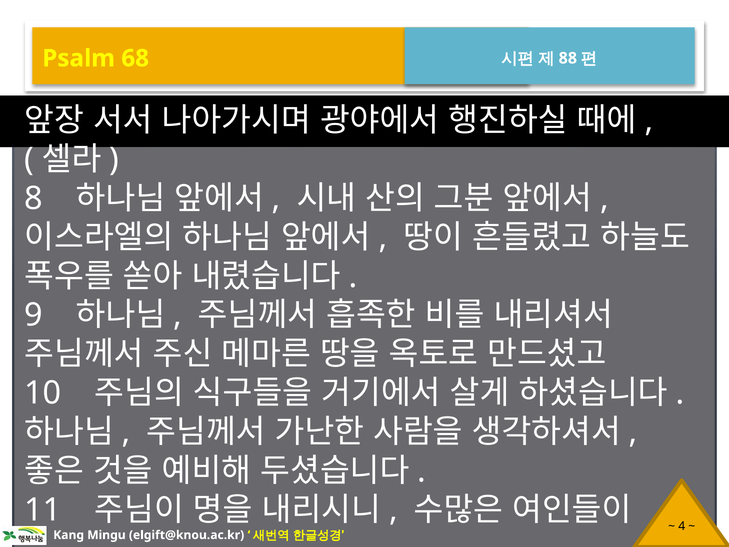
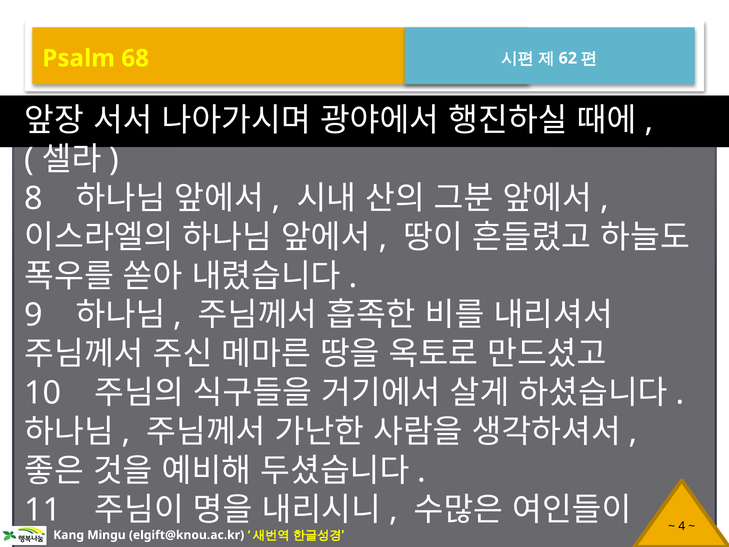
88: 88 -> 62
